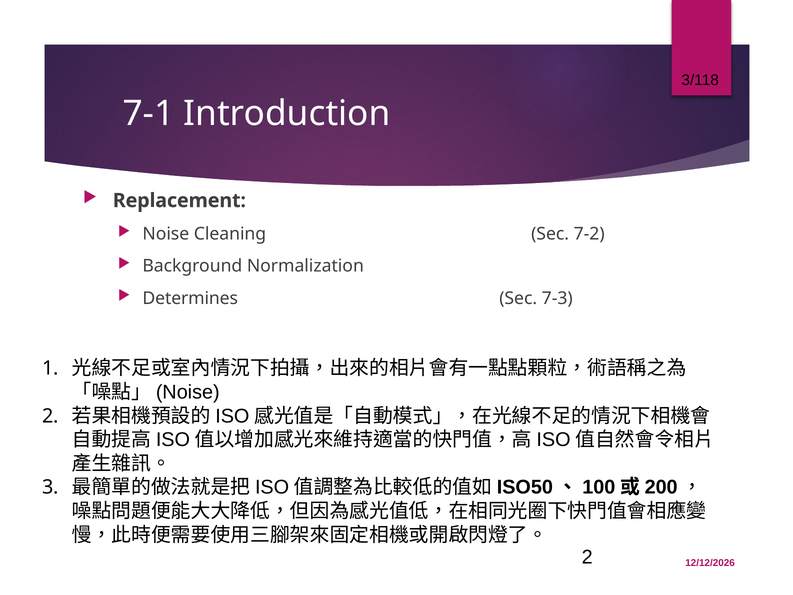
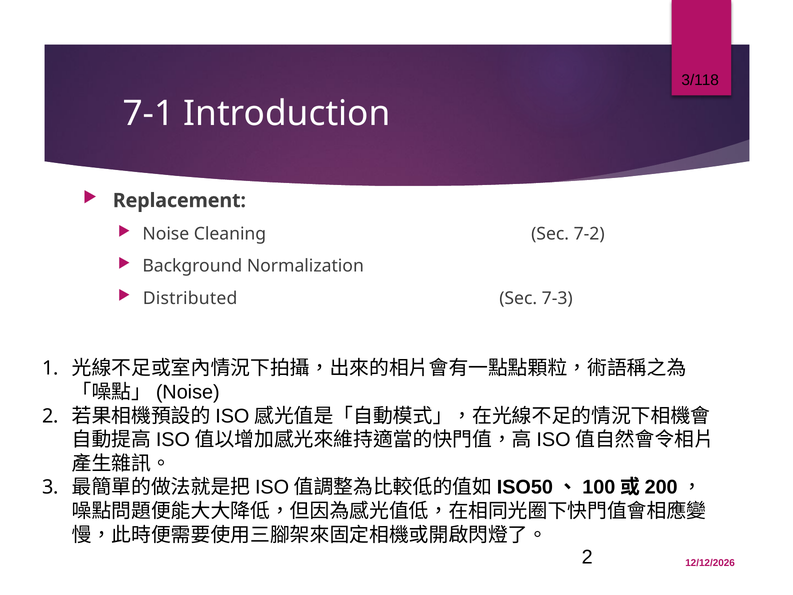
Determines: Determines -> Distributed
